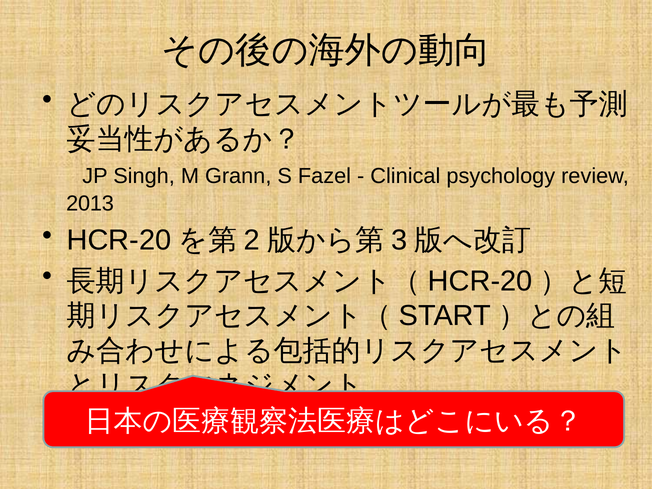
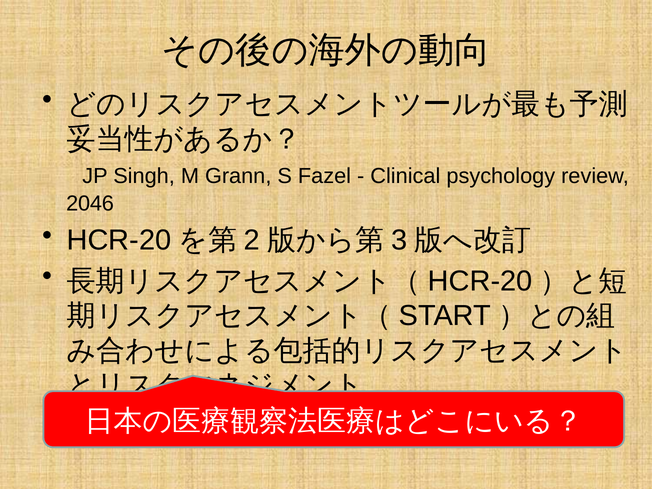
2013: 2013 -> 2046
